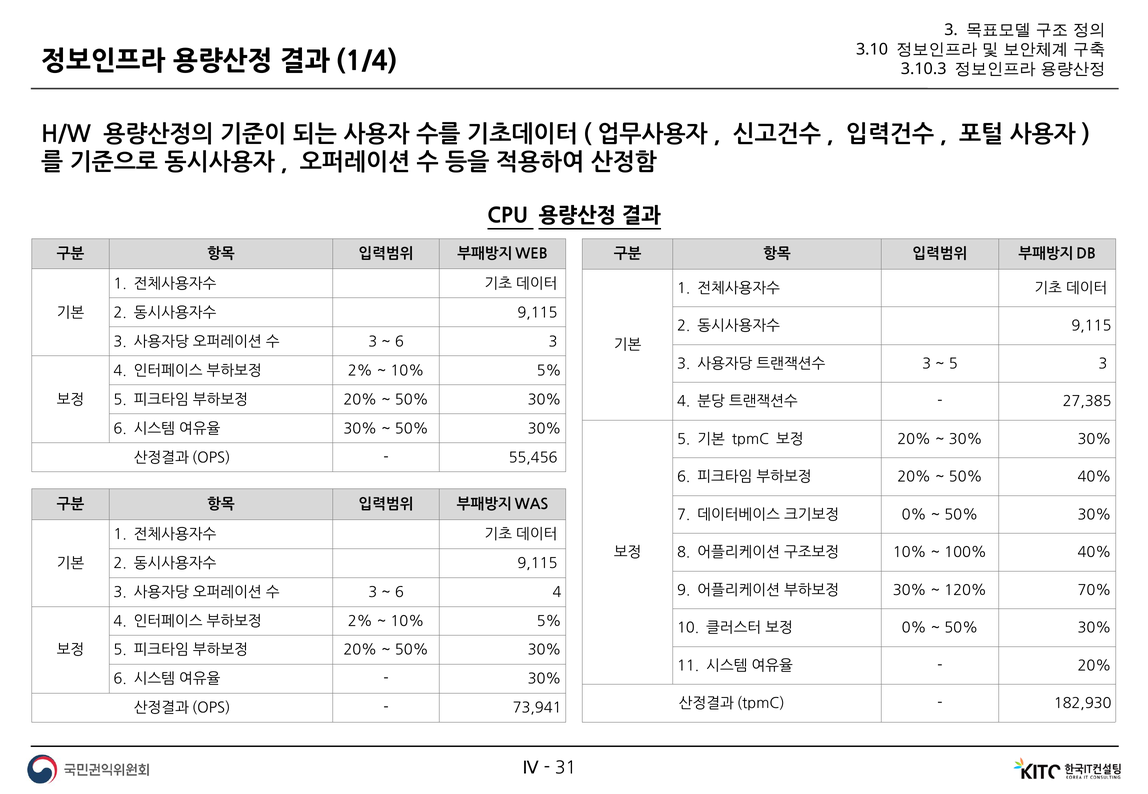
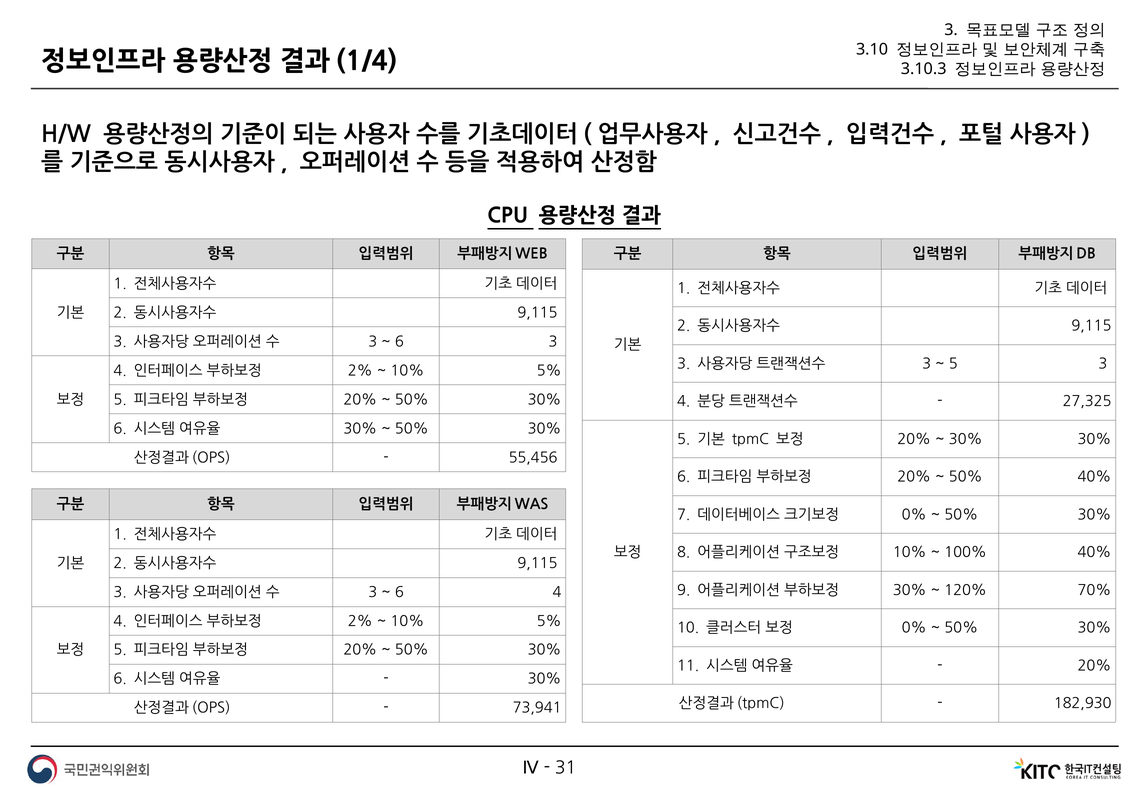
27,385: 27,385 -> 27,325
